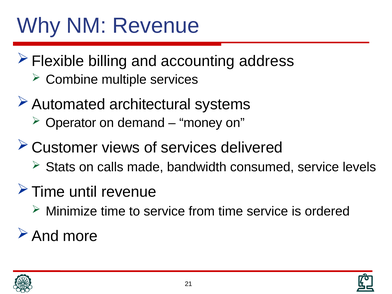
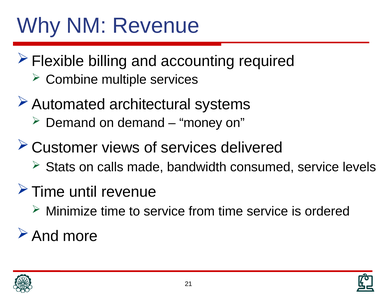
address: address -> required
Operator at (71, 123): Operator -> Demand
